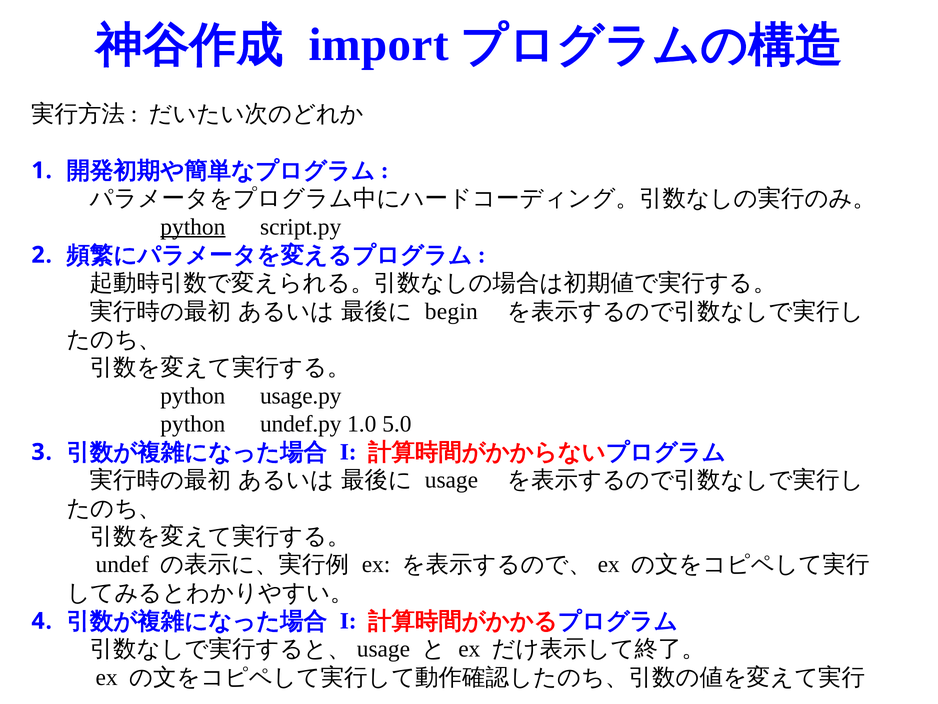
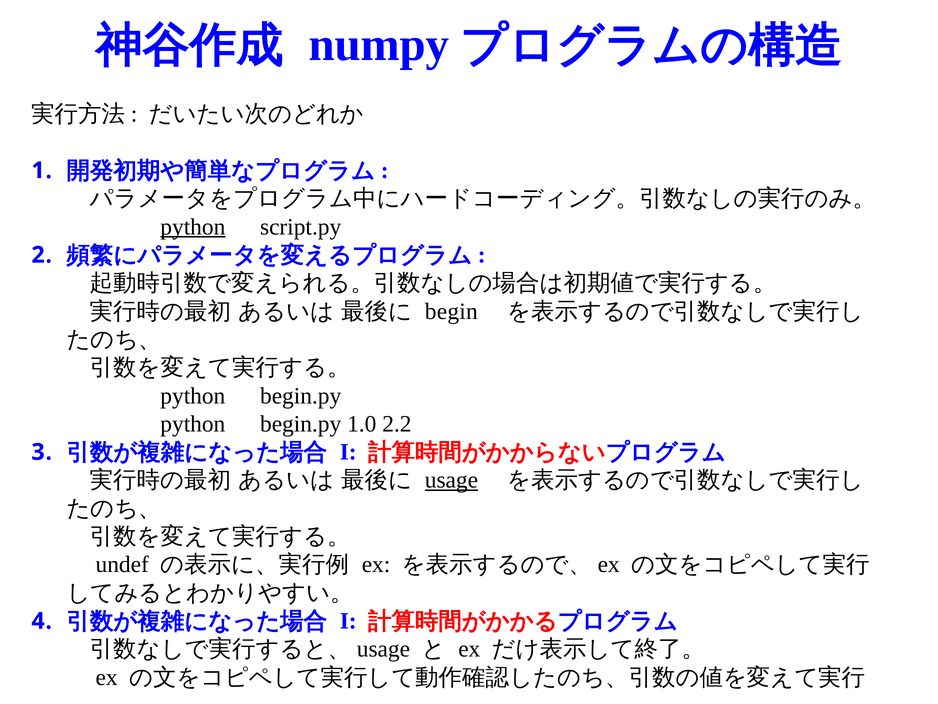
import: import -> numpy
usage.py at (301, 395): usage.py -> begin.py
undef.py at (301, 424): undef.py -> begin.py
5.0: 5.0 -> 2.2
usage underline: none -> present
